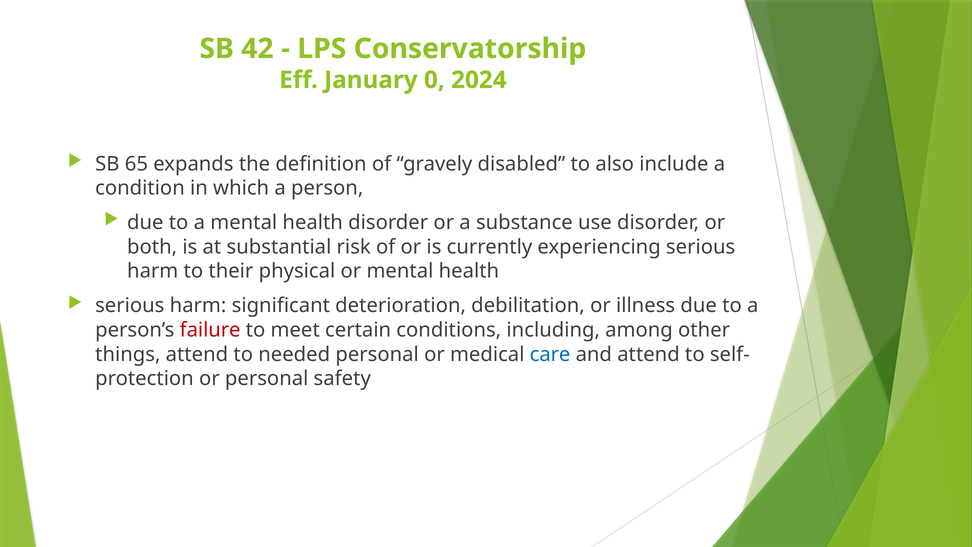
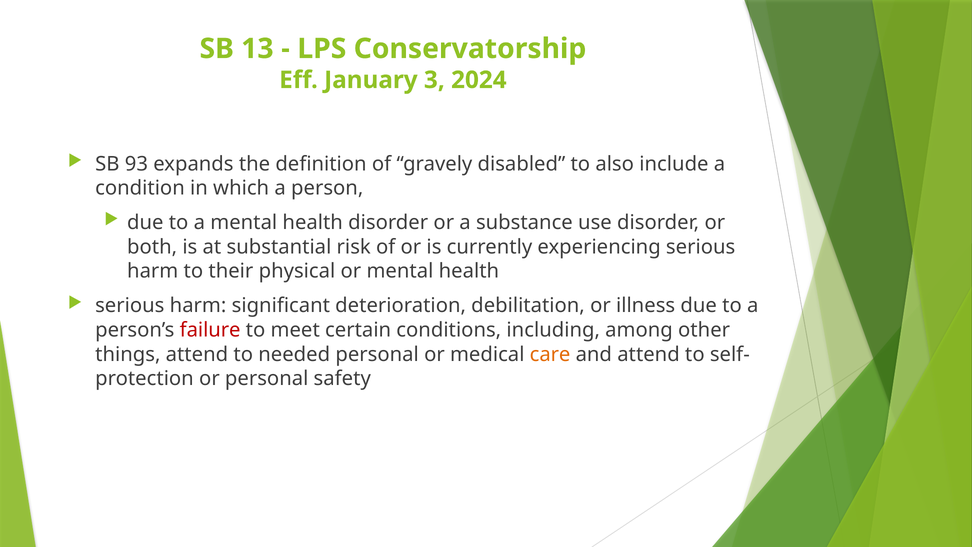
42: 42 -> 13
0: 0 -> 3
65: 65 -> 93
care colour: blue -> orange
